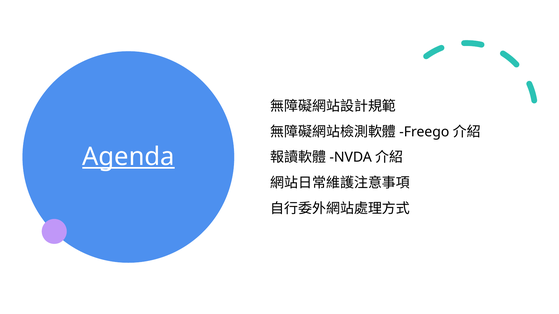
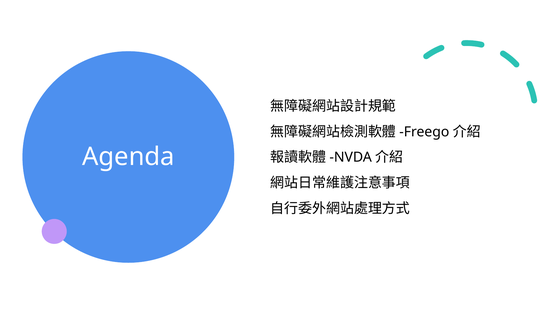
Agenda underline: present -> none
